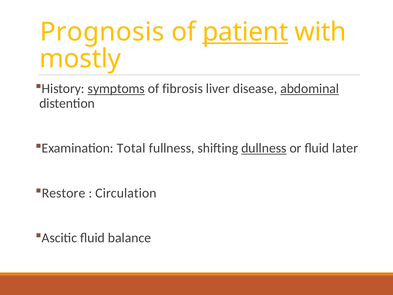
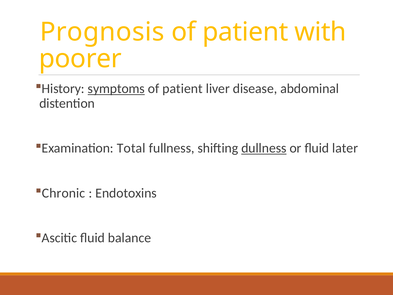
patient at (245, 32) underline: present -> none
mostly: mostly -> poorer
fibrosis at (183, 89): fibrosis -> patient
abdominal underline: present -> none
Restore: Restore -> Chronic
Circulation: Circulation -> Endotoxins
